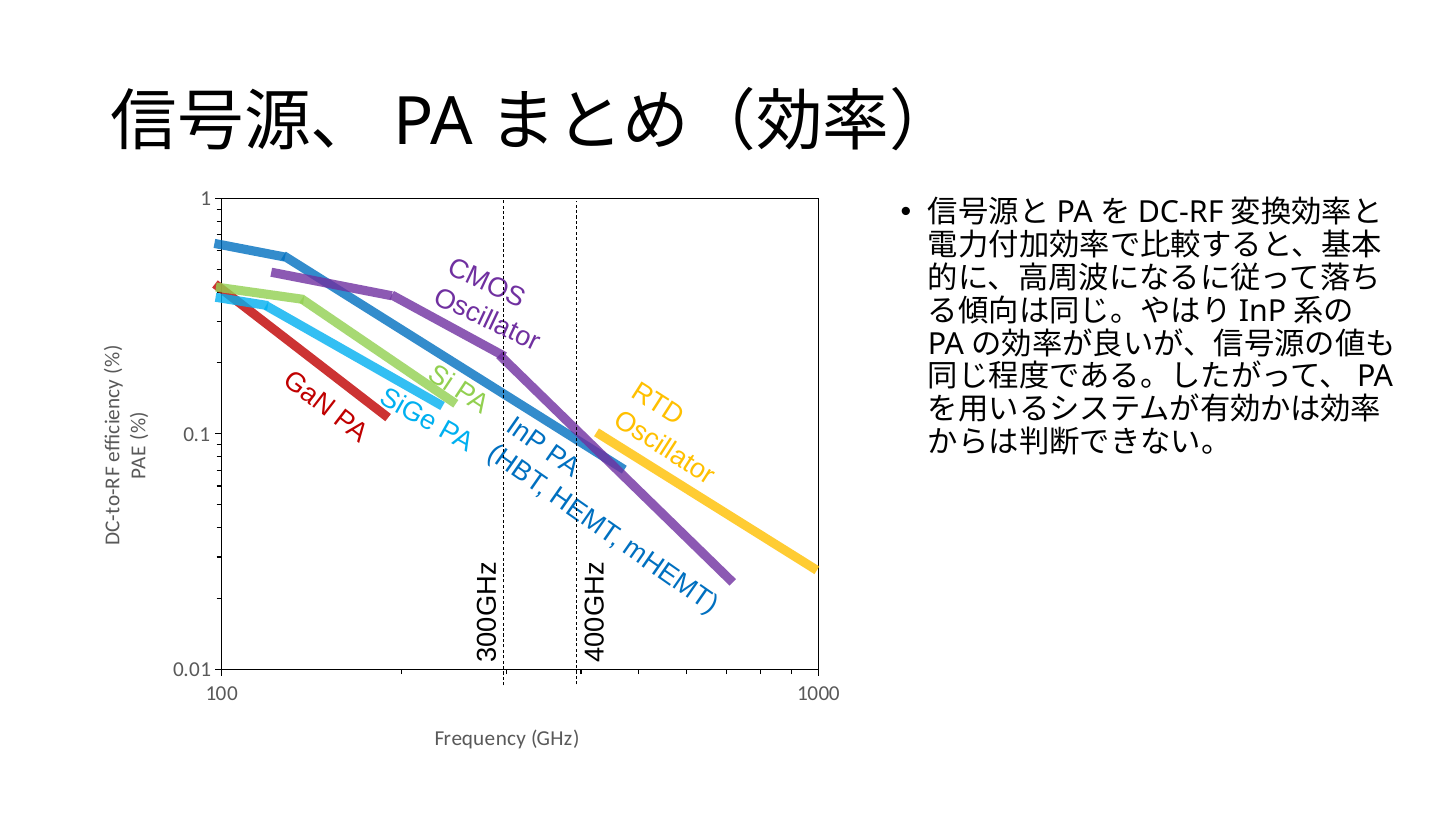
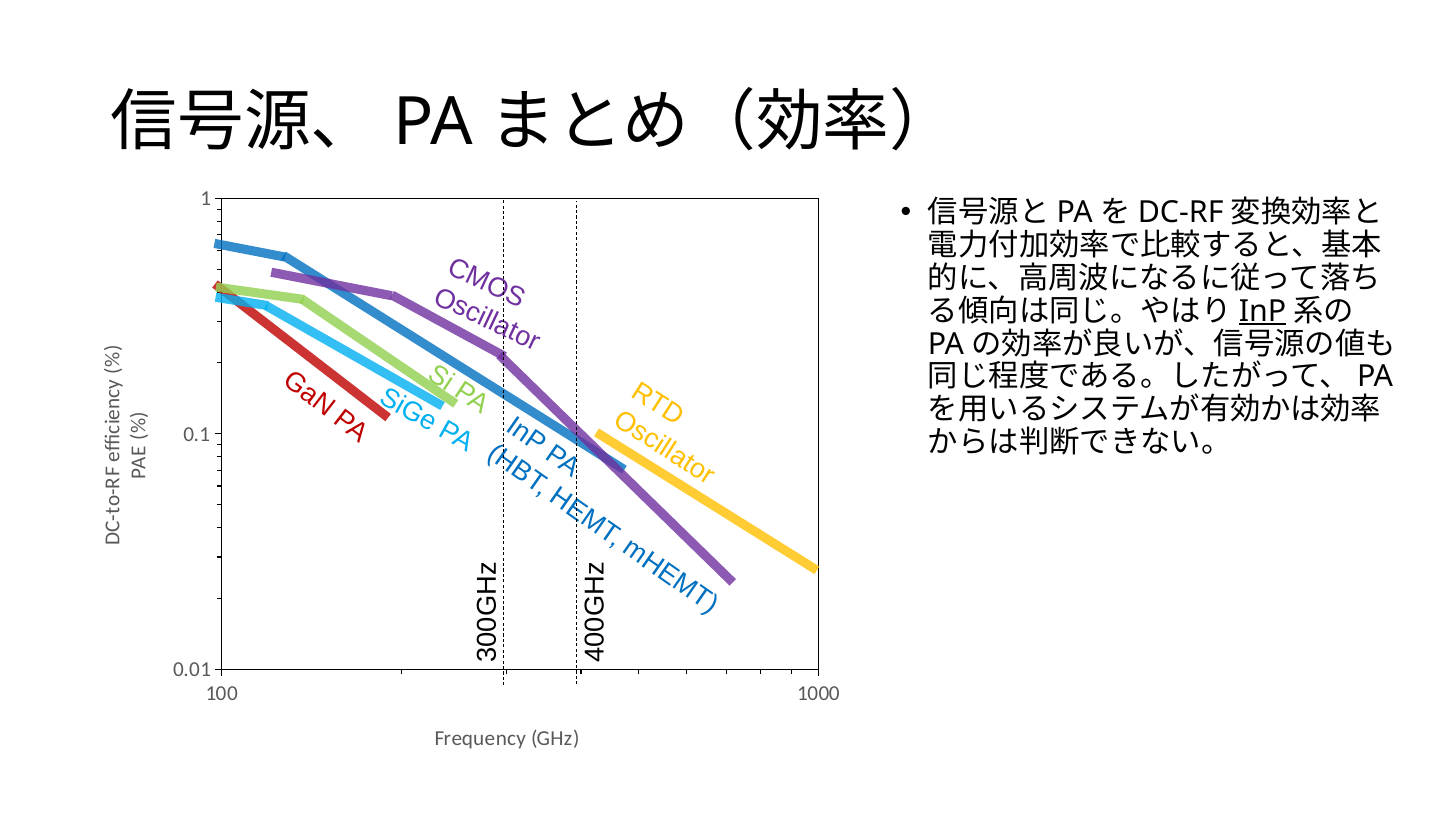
InP underline: none -> present
